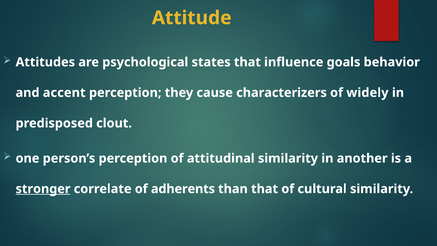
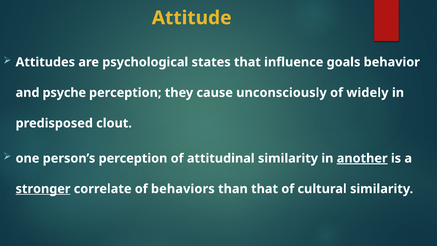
accent: accent -> psyche
characterizers: characterizers -> unconsciously
another underline: none -> present
adherents: adherents -> behaviors
